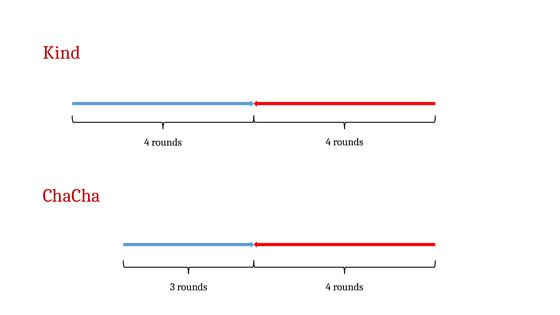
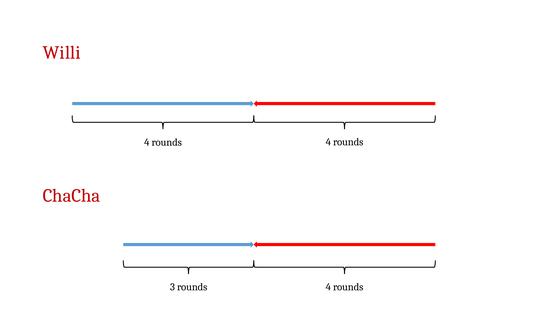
Kind: Kind -> Willi
